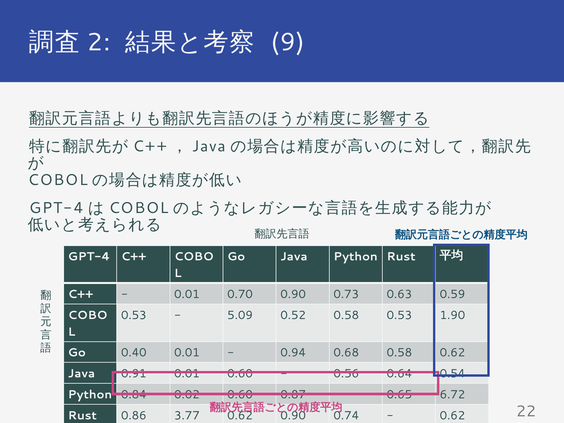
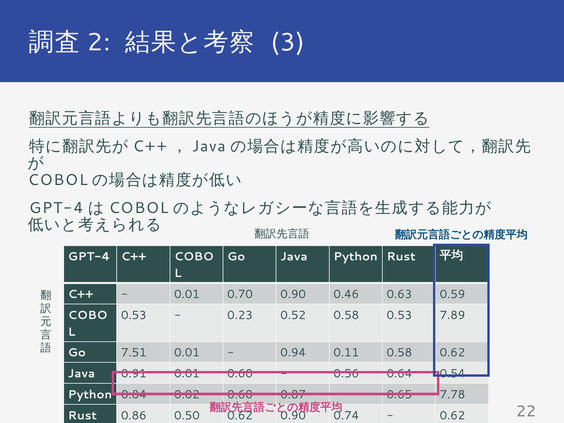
9: 9 -> 3
0.73: 0.73 -> 0.46
5.09: 5.09 -> 0.23
1.90: 1.90 -> 7.89
0.40: 0.40 -> 7.51
0.68: 0.68 -> 0.11
6.72: 6.72 -> 7.78
3.77: 3.77 -> 0.50
